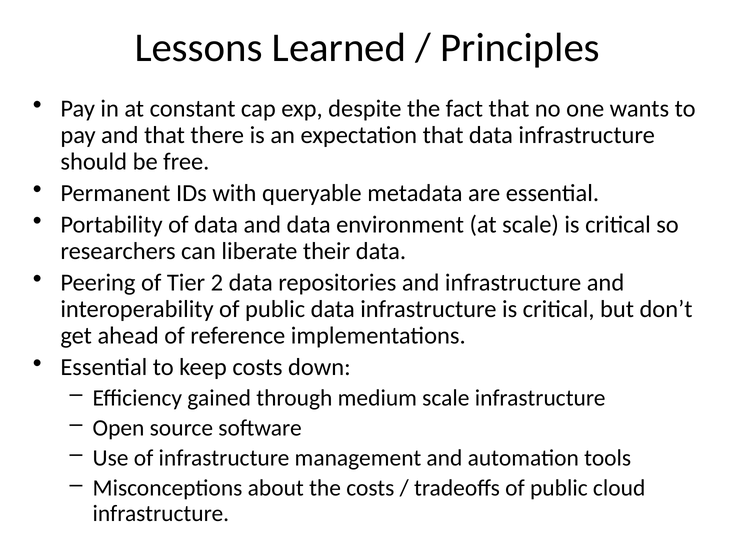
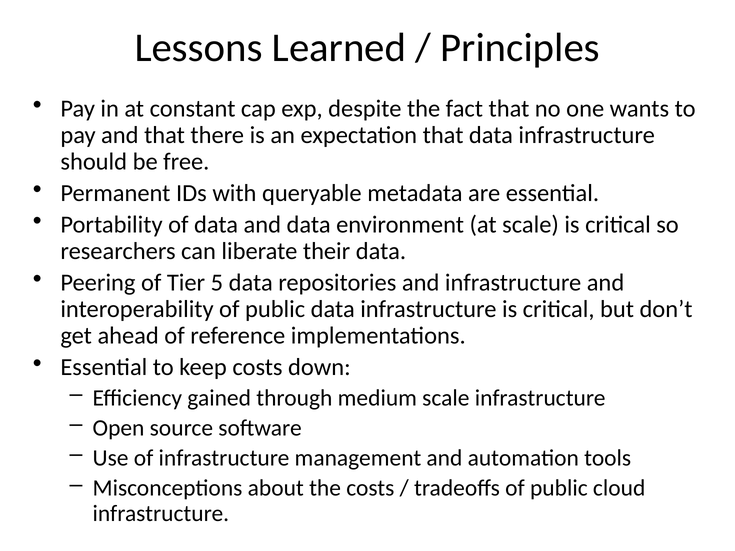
2: 2 -> 5
